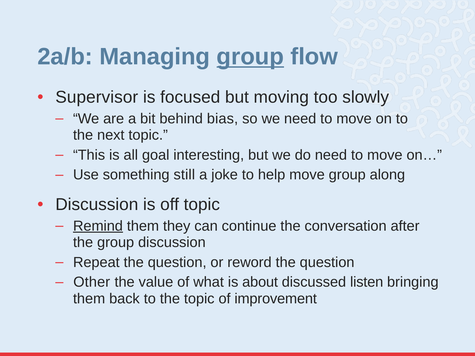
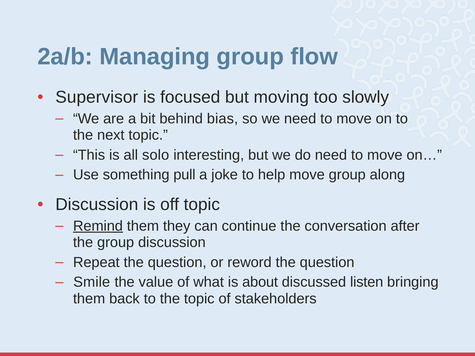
group at (250, 57) underline: present -> none
goal: goal -> solo
still: still -> pull
Other: Other -> Smile
improvement: improvement -> stakeholders
